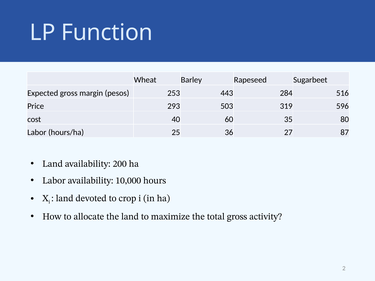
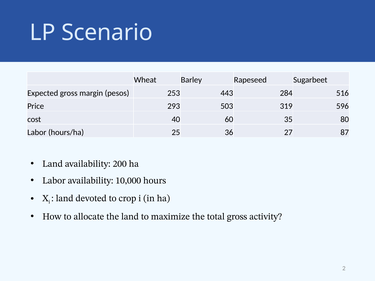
Function: Function -> Scenario
